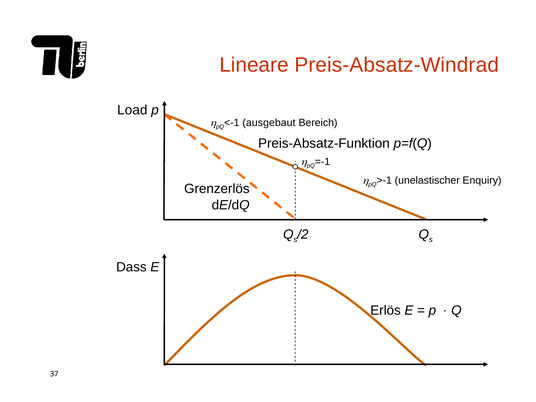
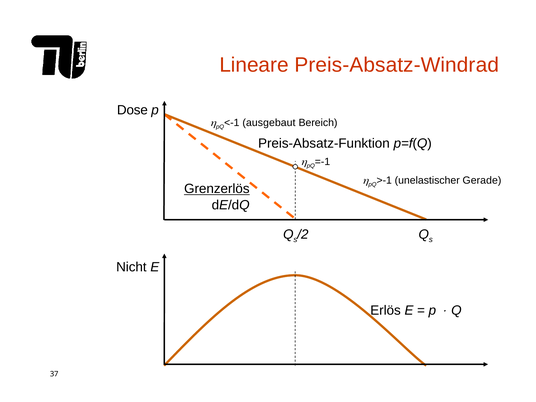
Load: Load -> Dose
Enquiry: Enquiry -> Gerade
Grenzerlös underline: none -> present
Dass: Dass -> Nicht
